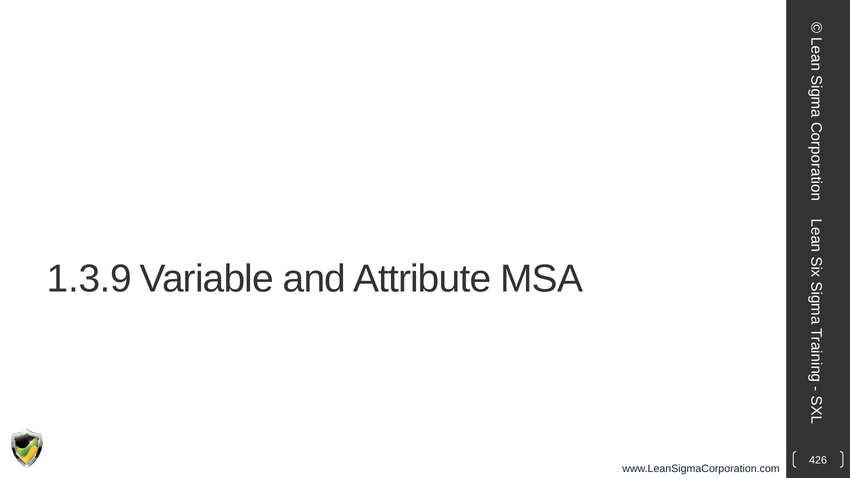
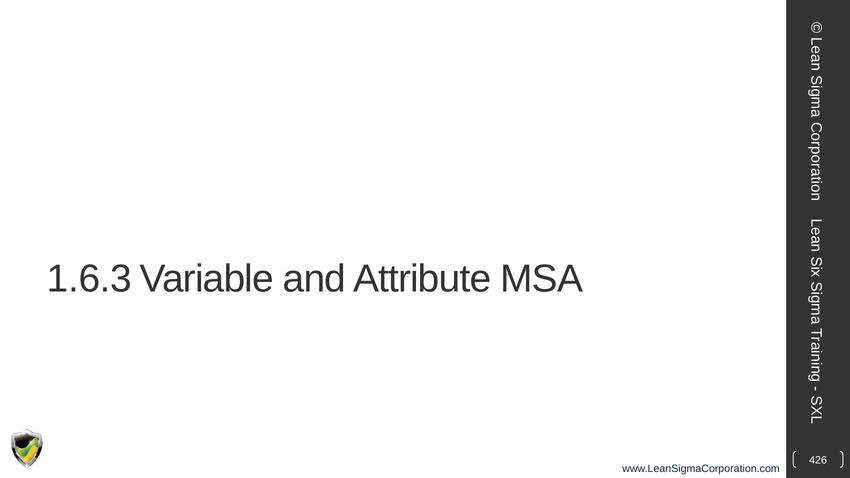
1.3.9: 1.3.9 -> 1.6.3
